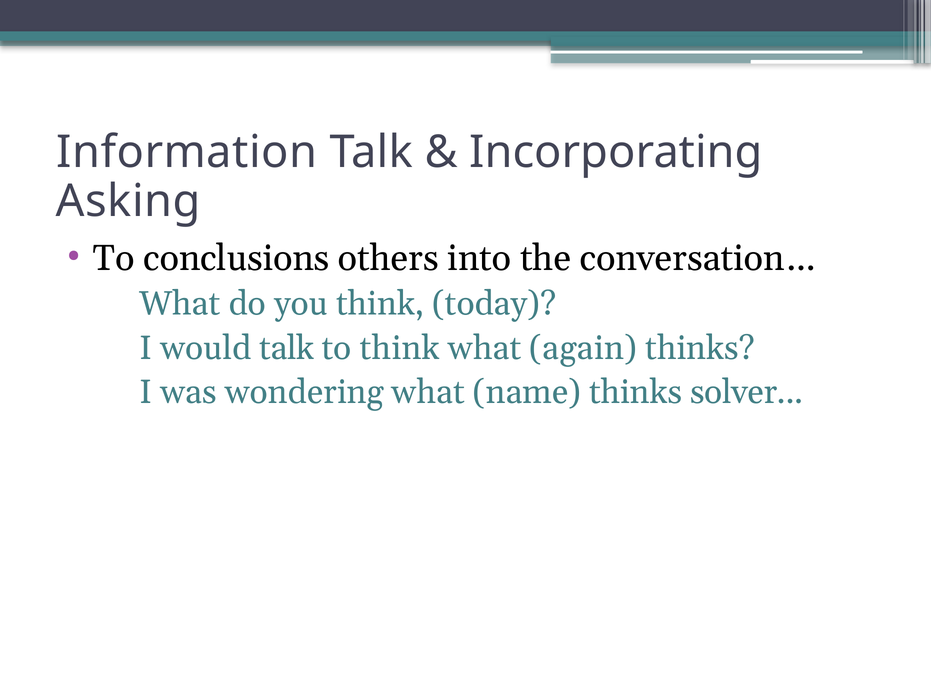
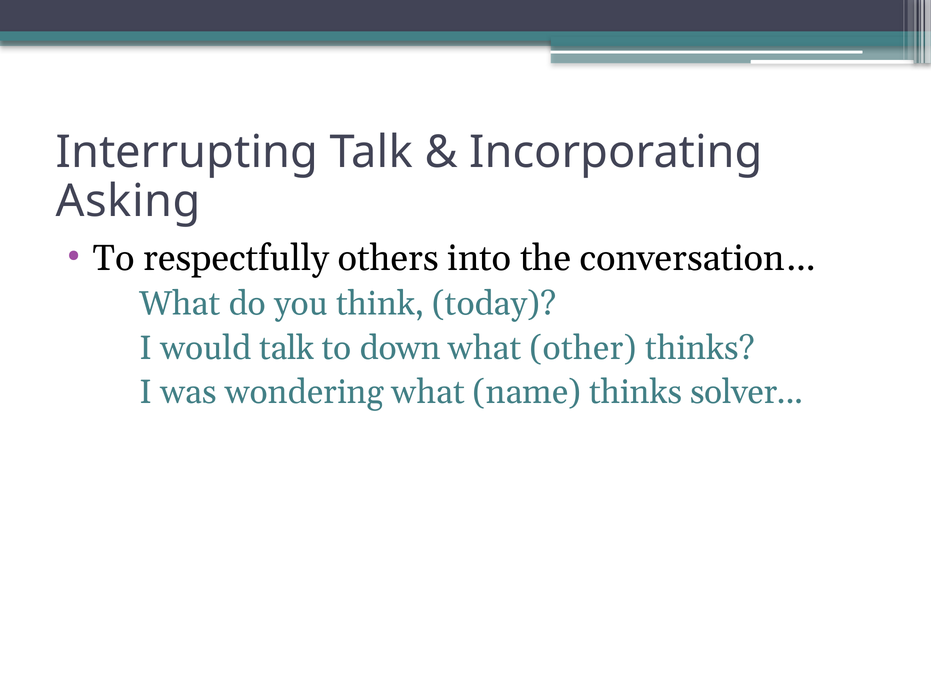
Information: Information -> Interrupting
conclusions: conclusions -> respectfully
to think: think -> down
again: again -> other
